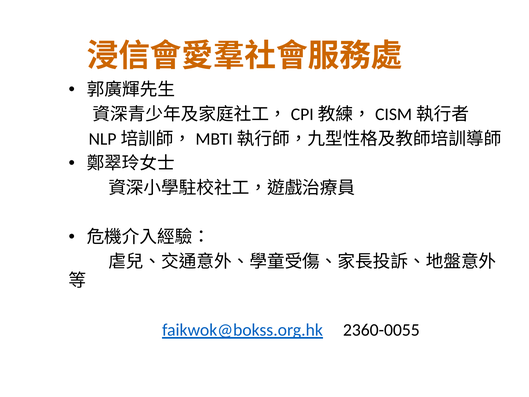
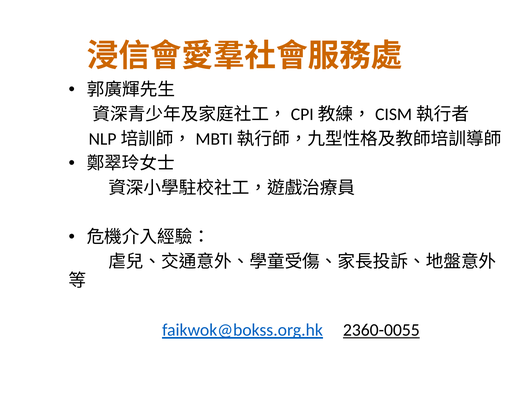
2360-0055 underline: none -> present
